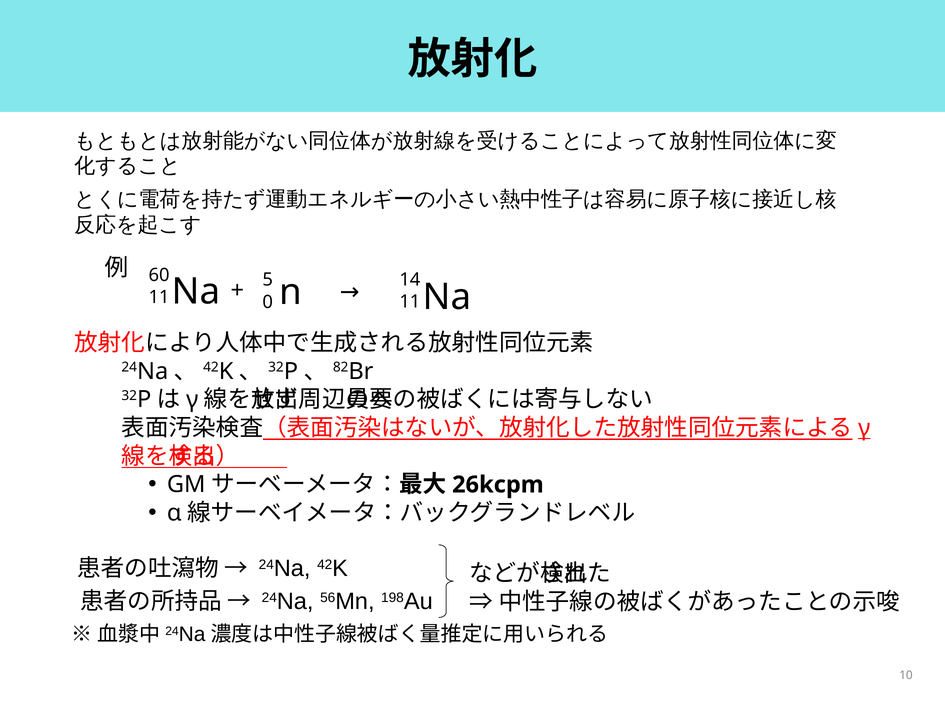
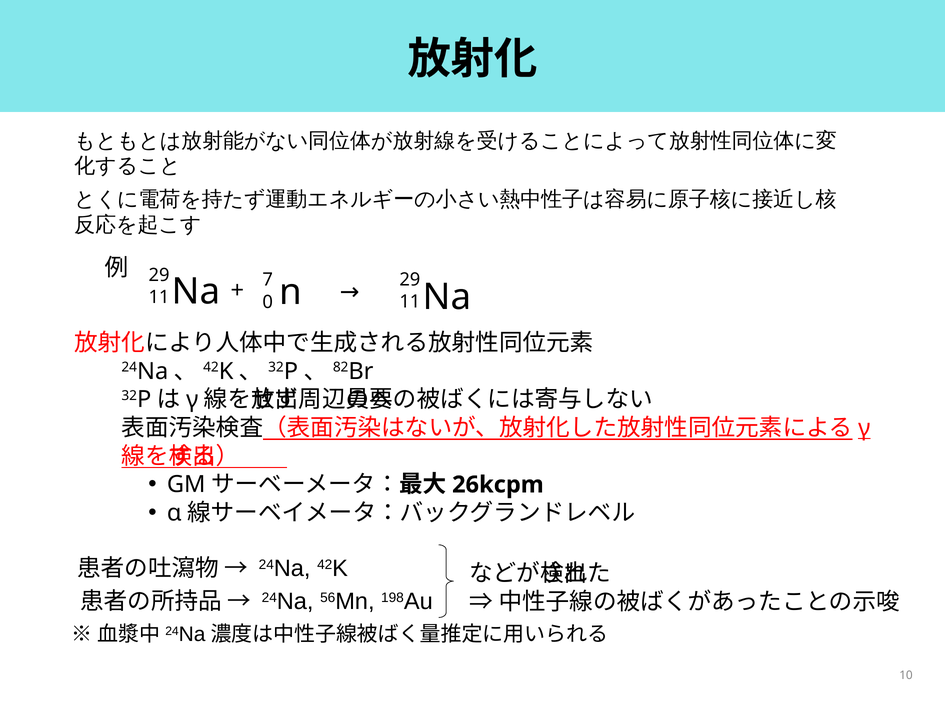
60 at (159, 275): 60 -> 29
5: 5 -> 7
n 14: 14 -> 29
